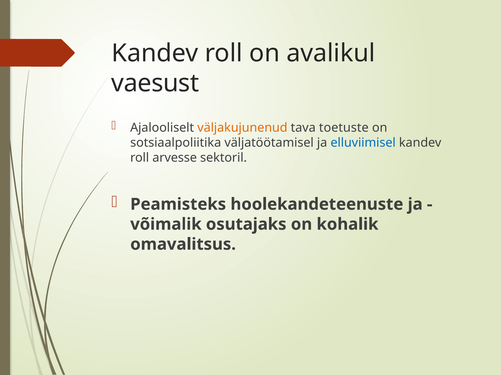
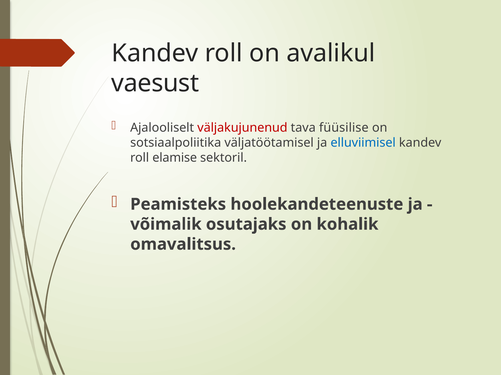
väljakujunenud colour: orange -> red
toetuste: toetuste -> füüsilise
arvesse: arvesse -> elamise
